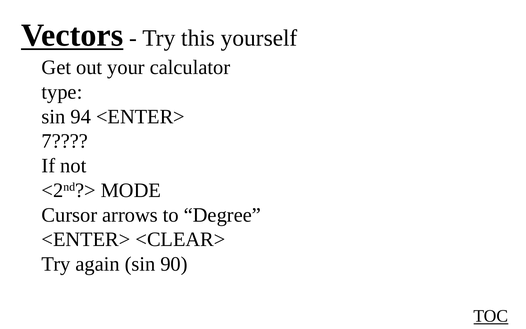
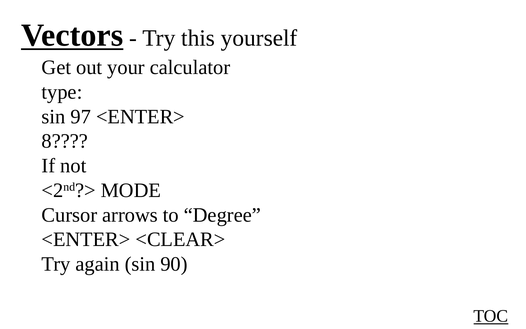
94: 94 -> 97
7: 7 -> 8
